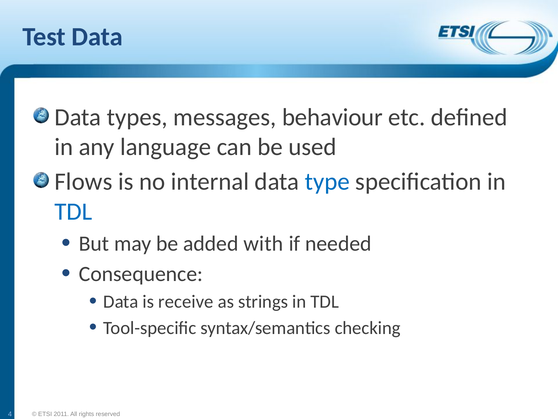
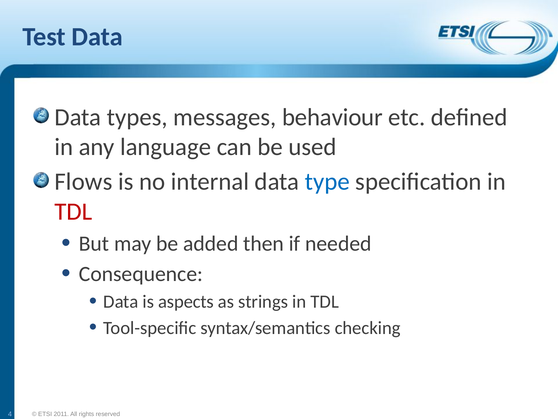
TDL at (73, 211) colour: blue -> red
with: with -> then
receive: receive -> aspects
